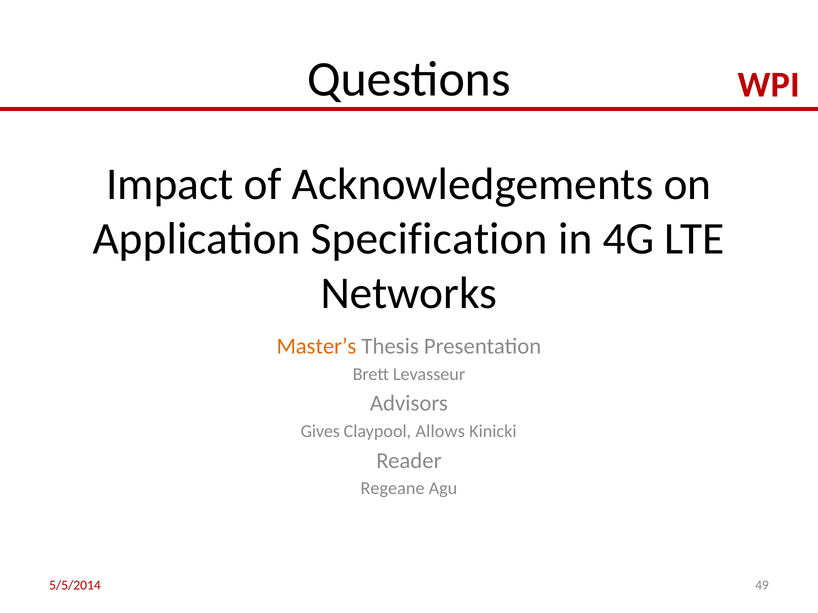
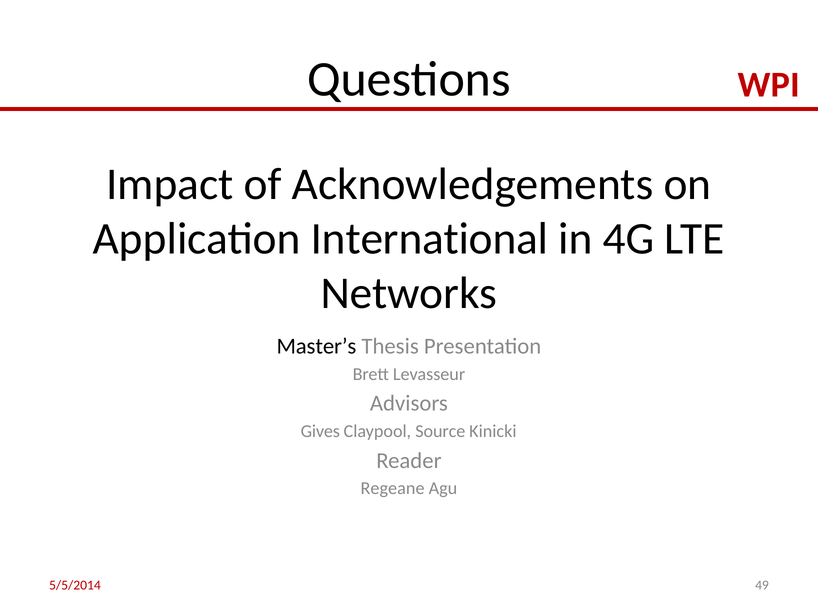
Specification: Specification -> International
Master’s colour: orange -> black
Allows: Allows -> Source
